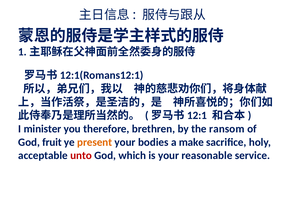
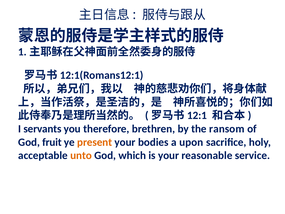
minister: minister -> servants
make: make -> upon
unto colour: red -> orange
